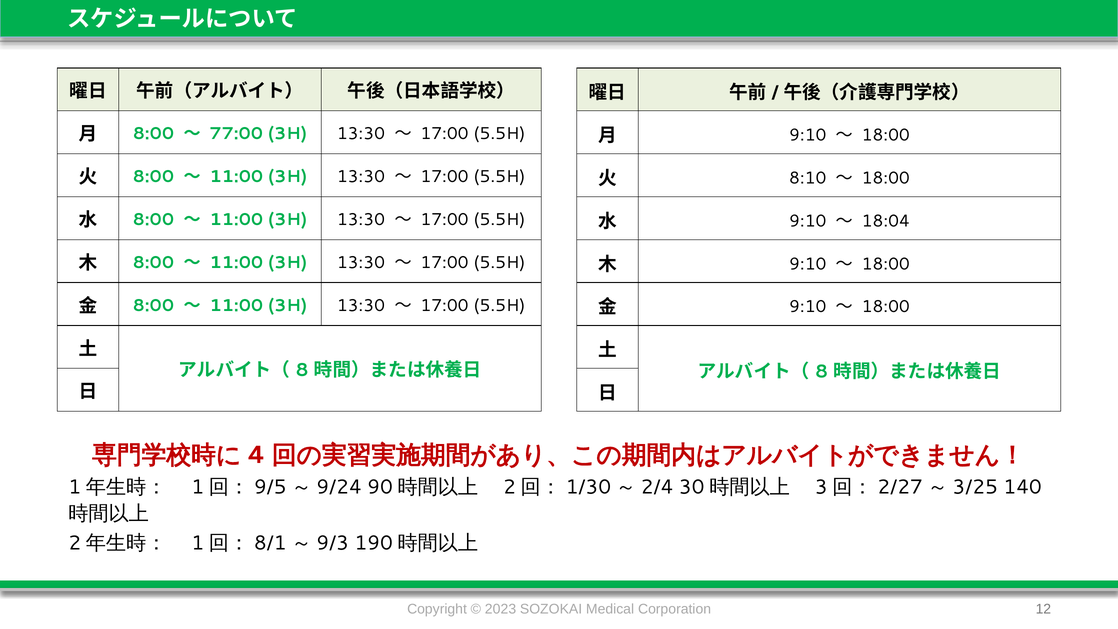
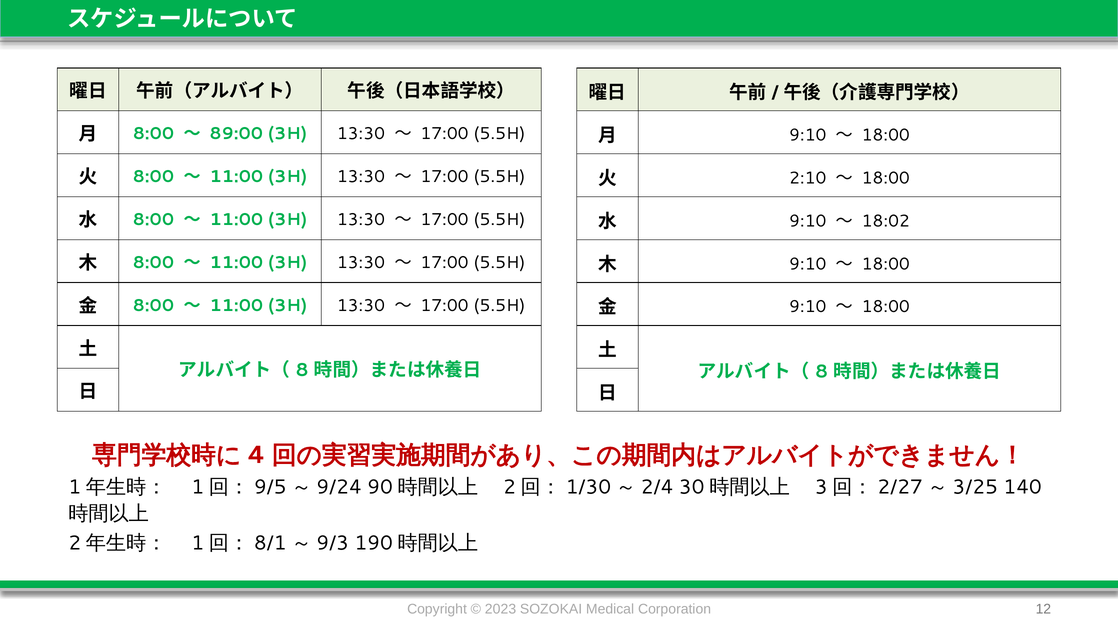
77:00: 77:00 -> 89:00
8:10: 8:10 -> 2:10
18:04: 18:04 -> 18:02
